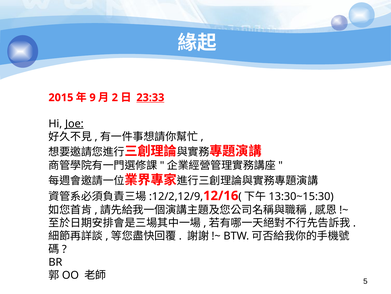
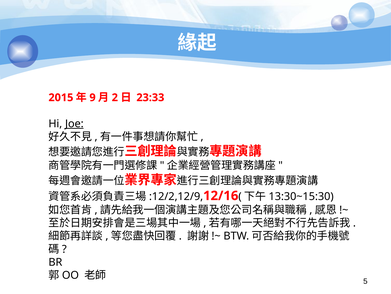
23:33 underline: present -> none
